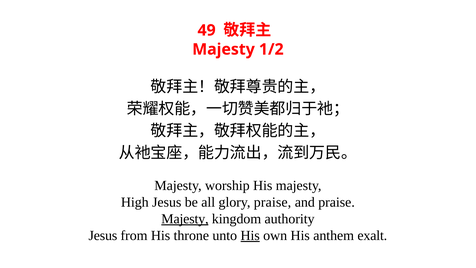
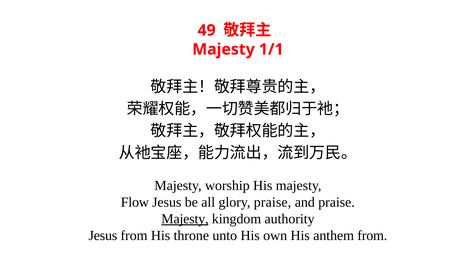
1/2: 1/2 -> 1/1
High: High -> Flow
His at (250, 235) underline: present -> none
anthem exalt: exalt -> from
